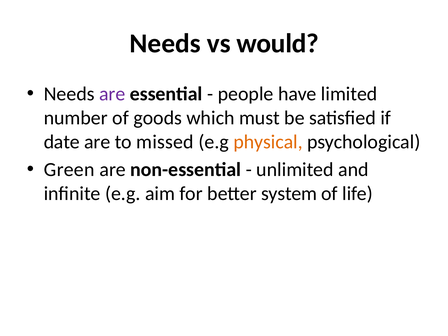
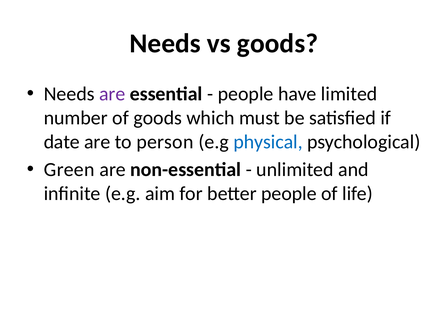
vs would: would -> goods
missed: missed -> person
physical colour: orange -> blue
better system: system -> people
